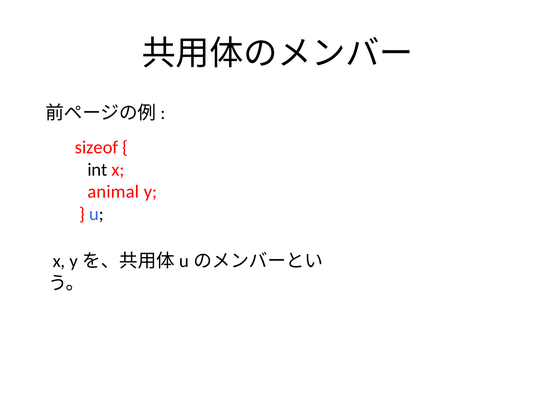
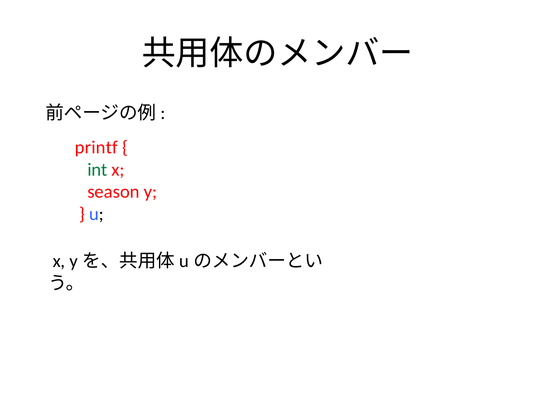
sizeof: sizeof -> printf
int colour: black -> green
animal: animal -> season
